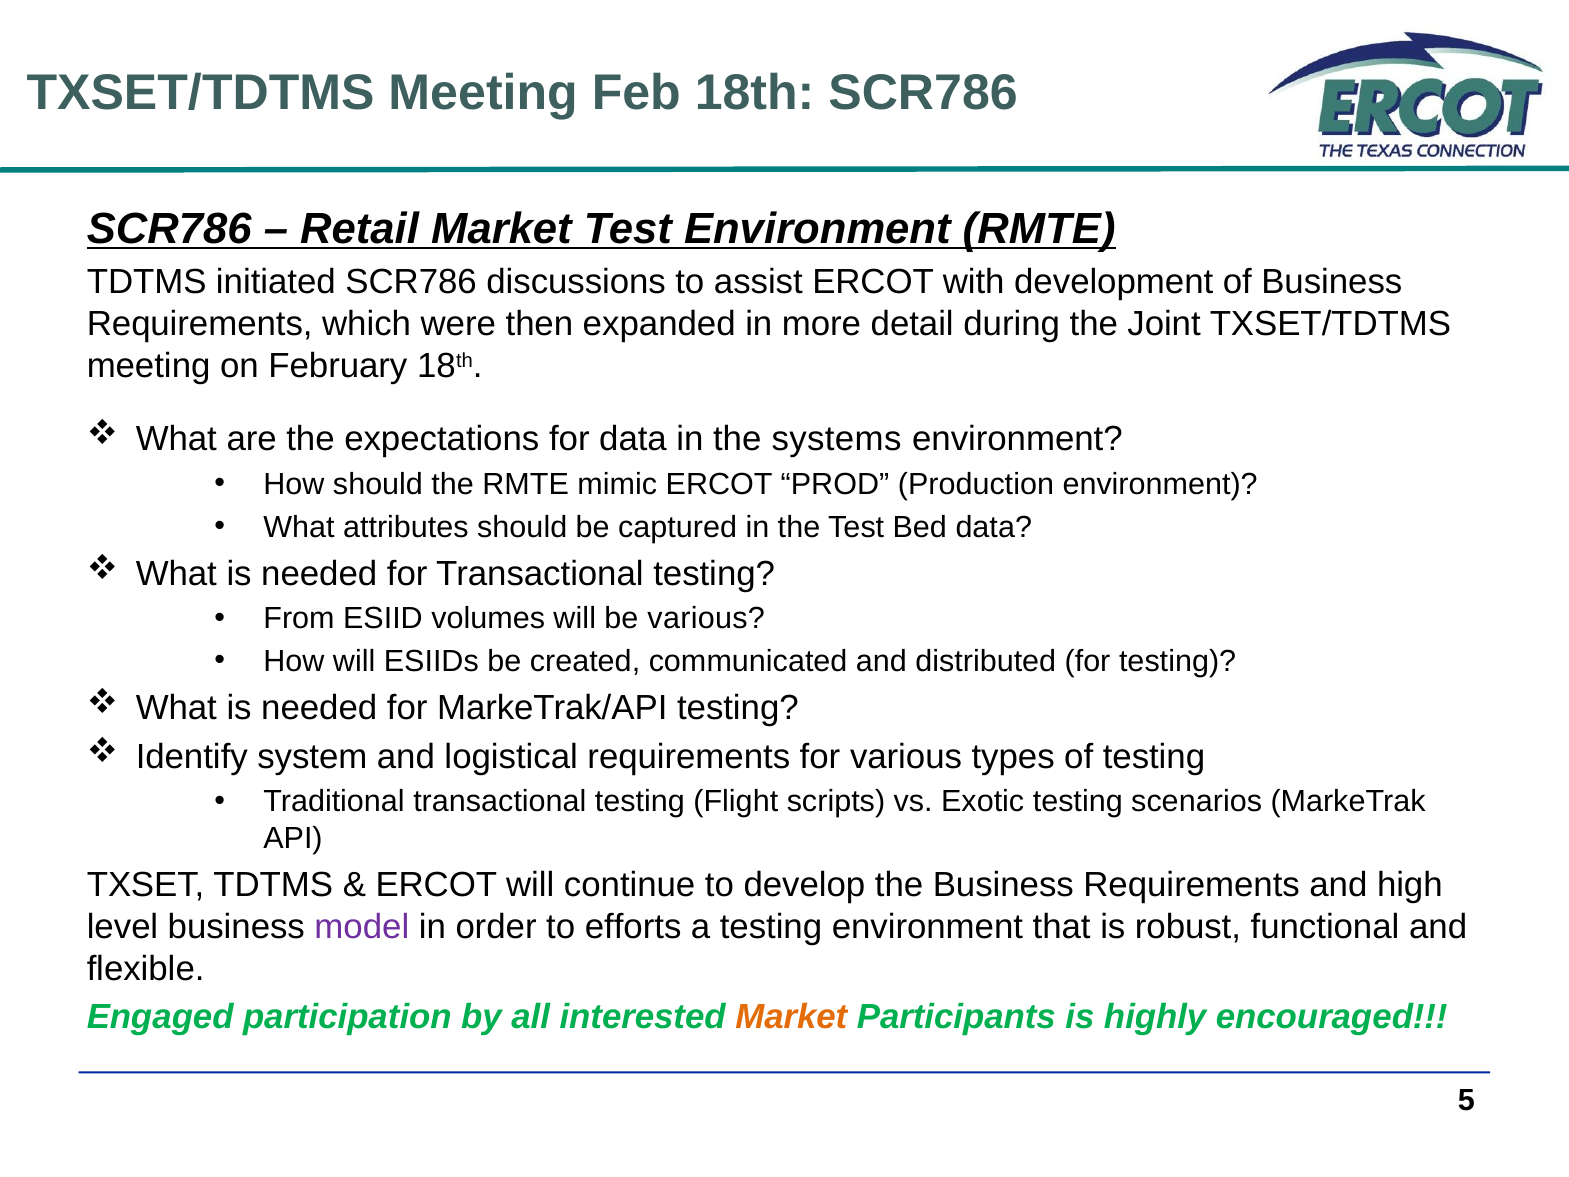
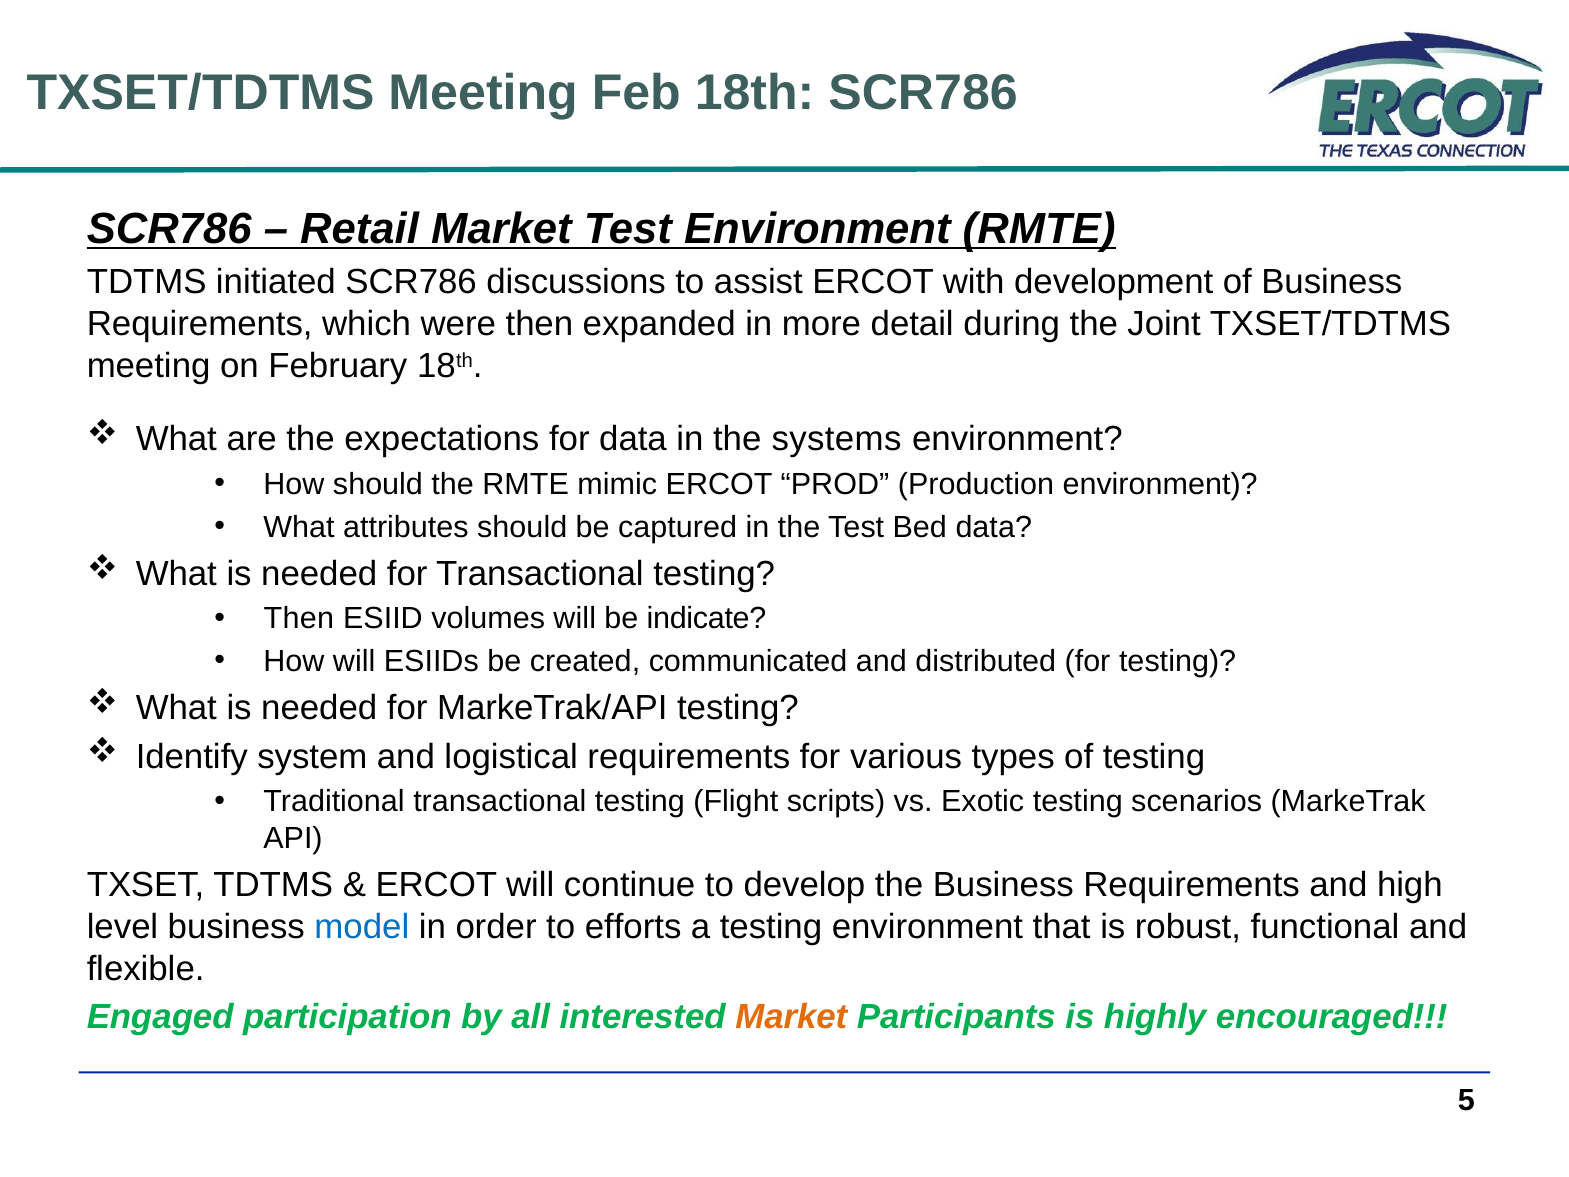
From at (299, 618): From -> Then
be various: various -> indicate
model colour: purple -> blue
